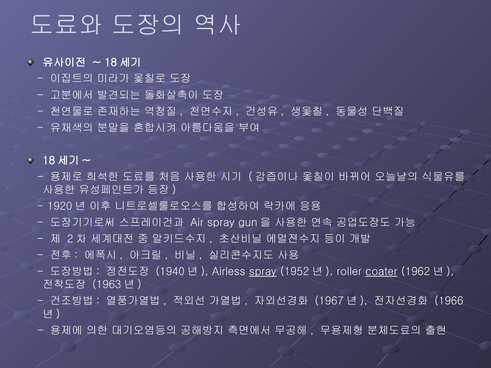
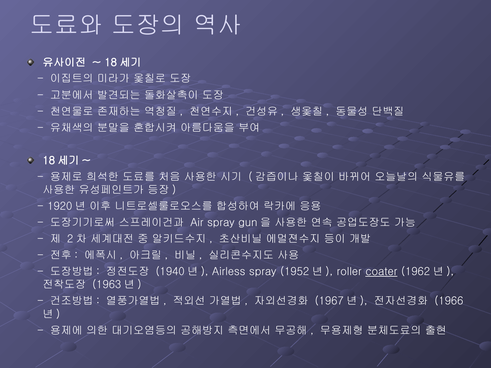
spray at (263, 272) underline: present -> none
